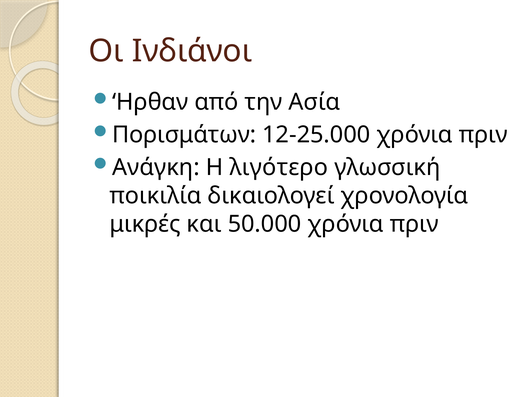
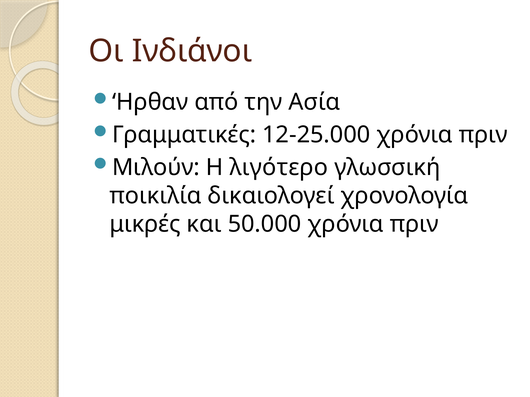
Πορισμάτων: Πορισμάτων -> Γραμματικές
Ανάγκη: Ανάγκη -> Μιλούν
